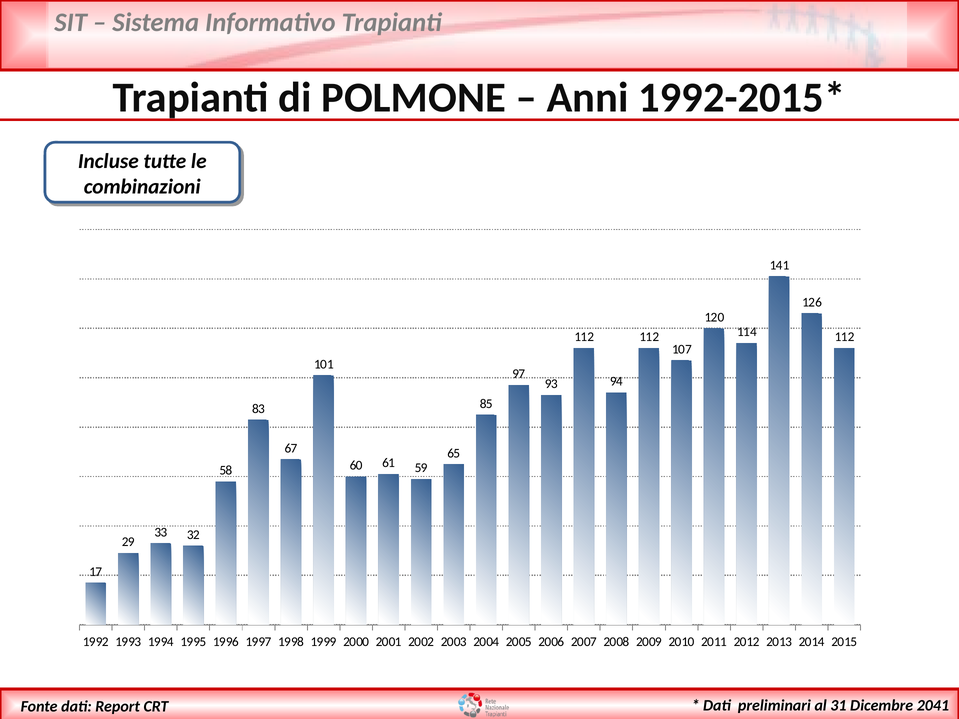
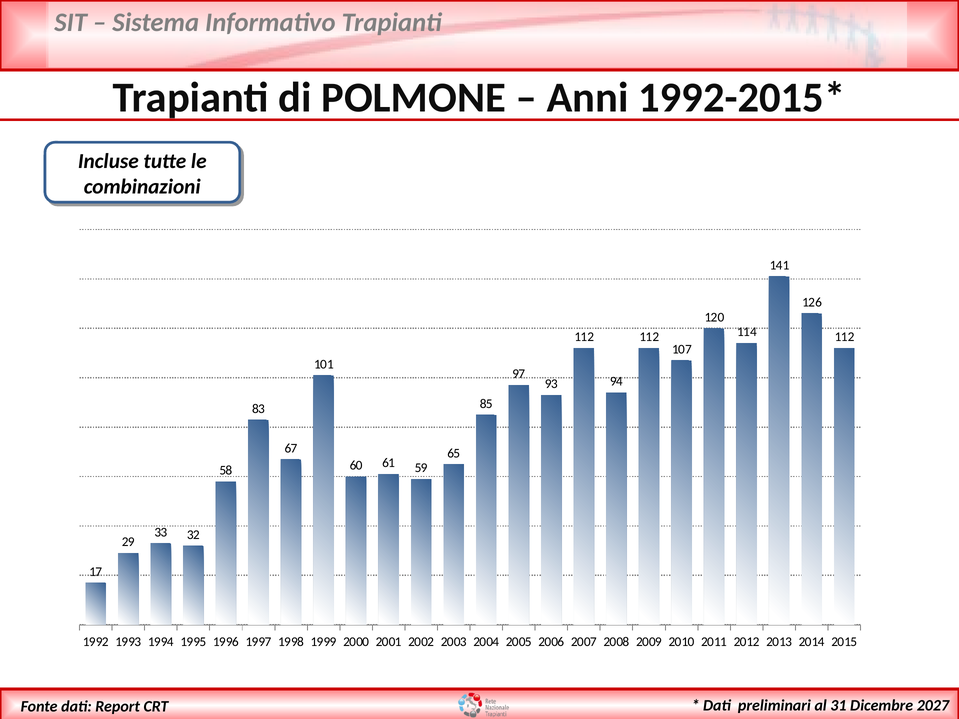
2041: 2041 -> 2027
